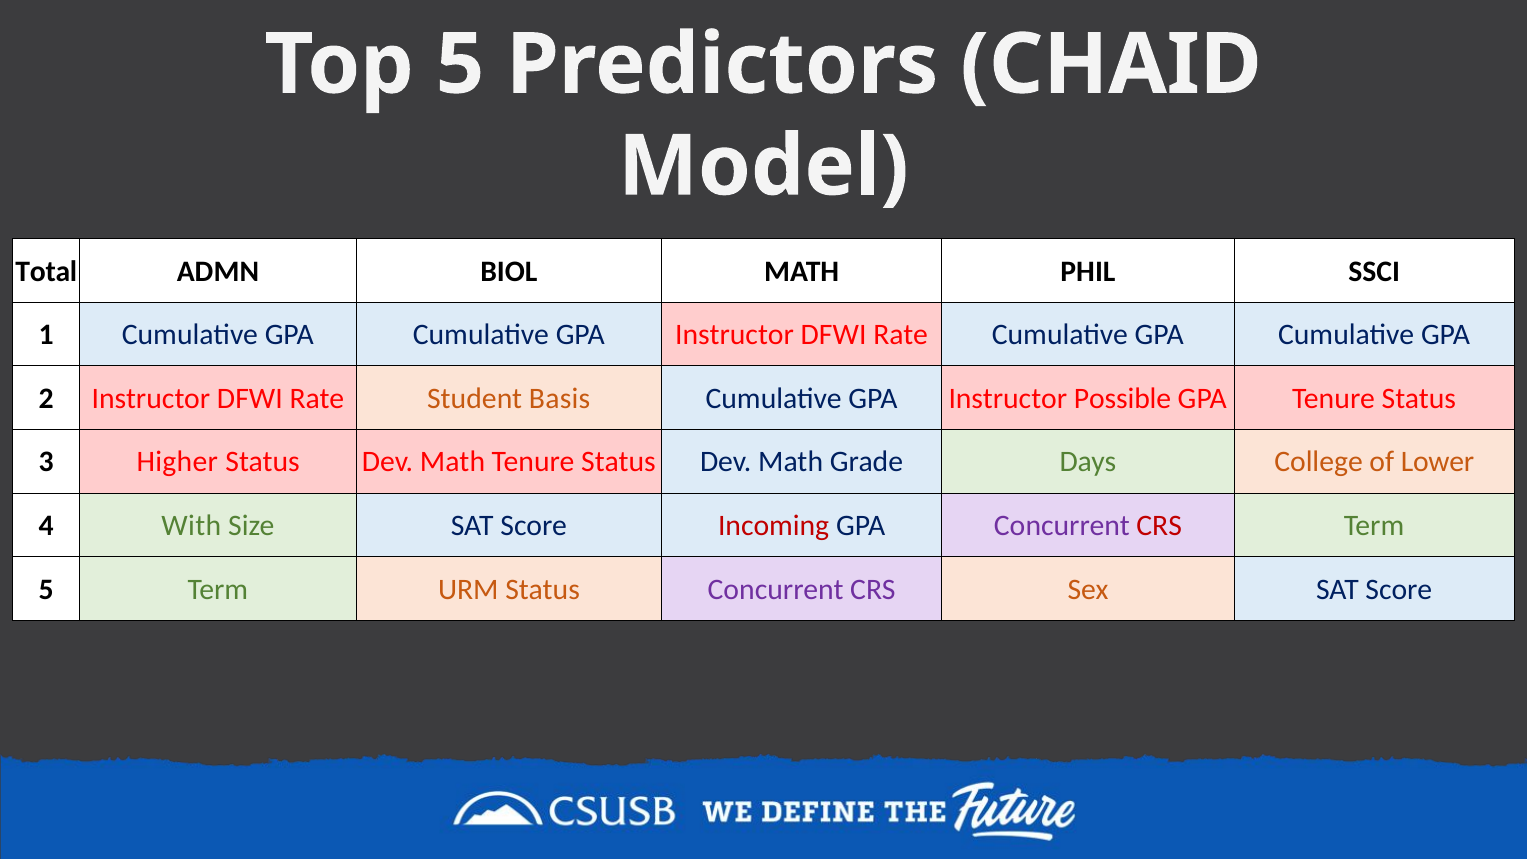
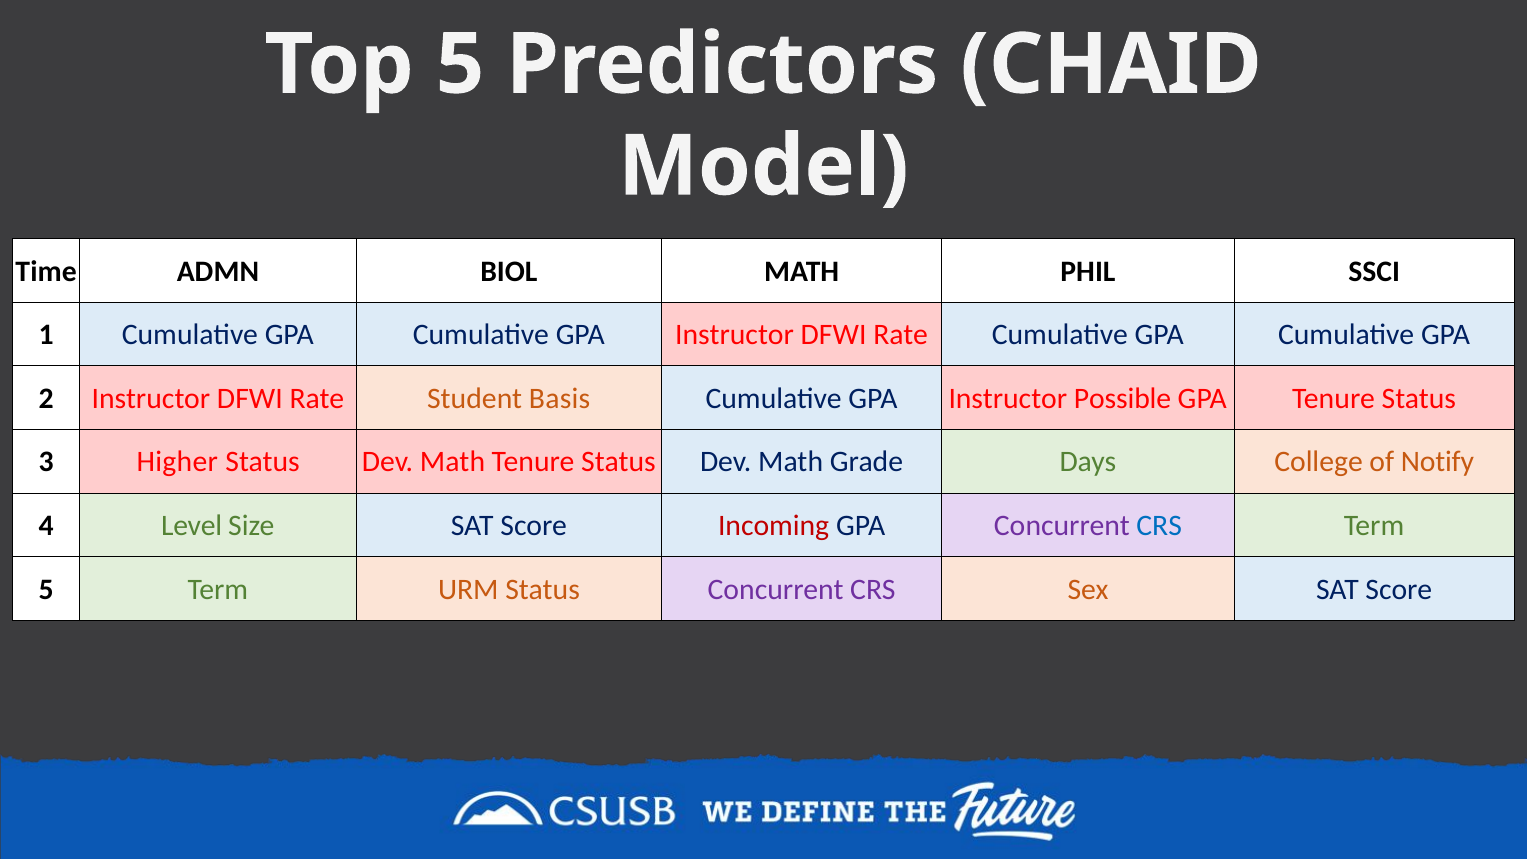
Total: Total -> Time
Lower: Lower -> Notify
With: With -> Level
CRS at (1159, 526) colour: red -> blue
